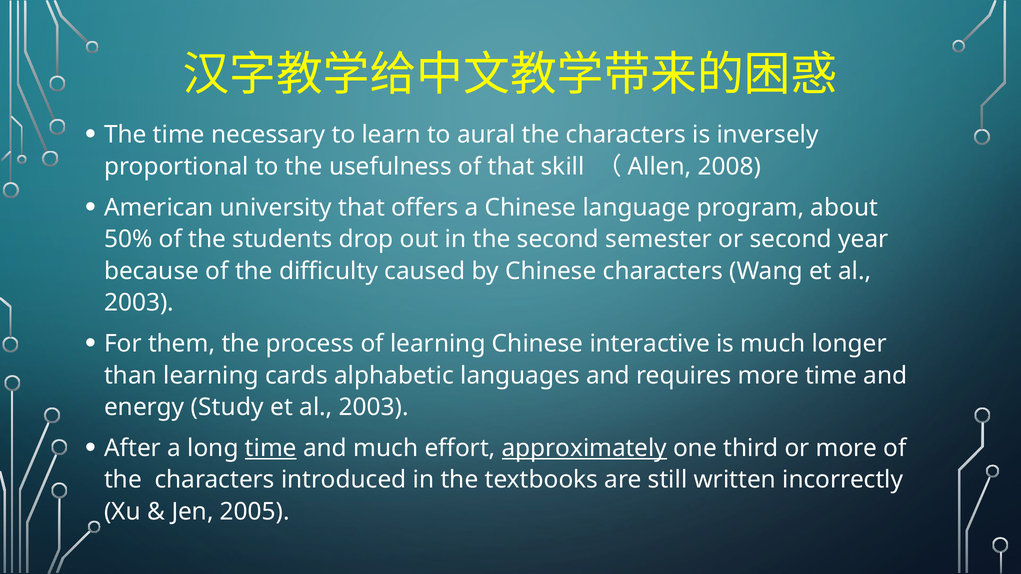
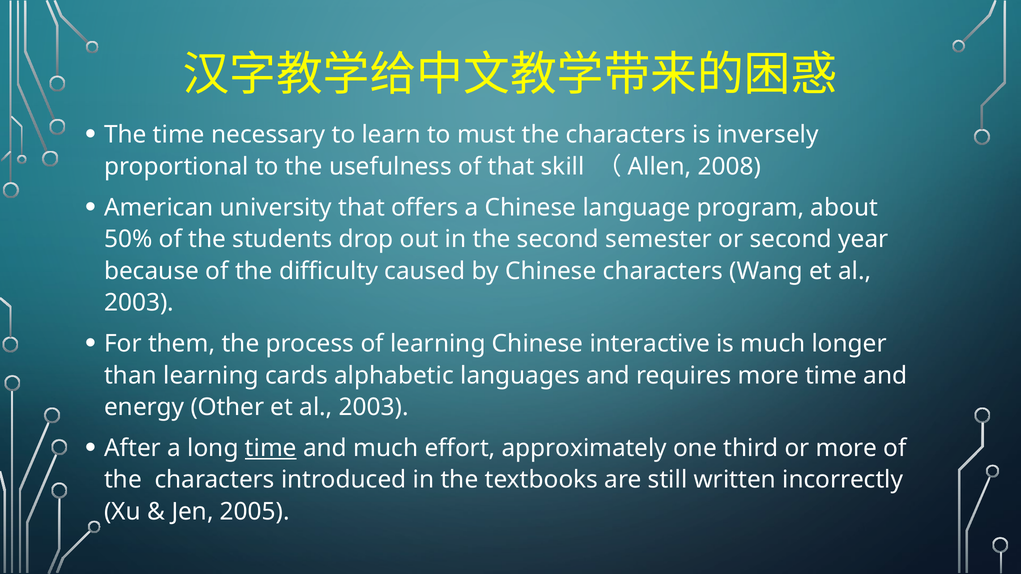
aural: aural -> must
Study: Study -> Other
approximately underline: present -> none
